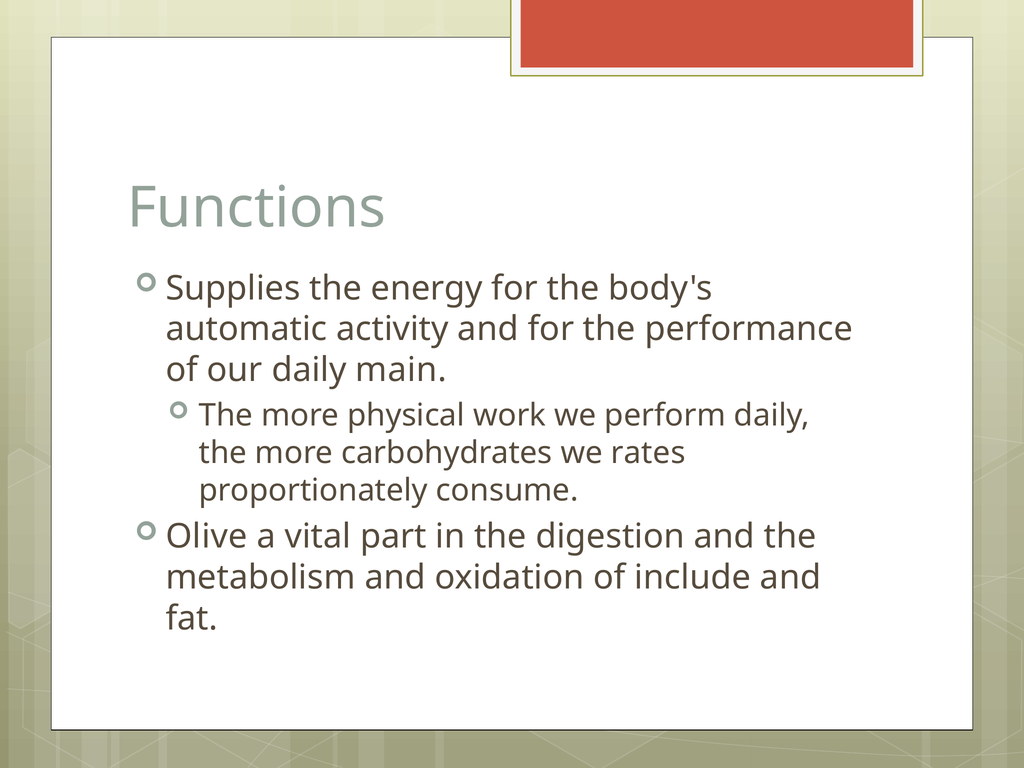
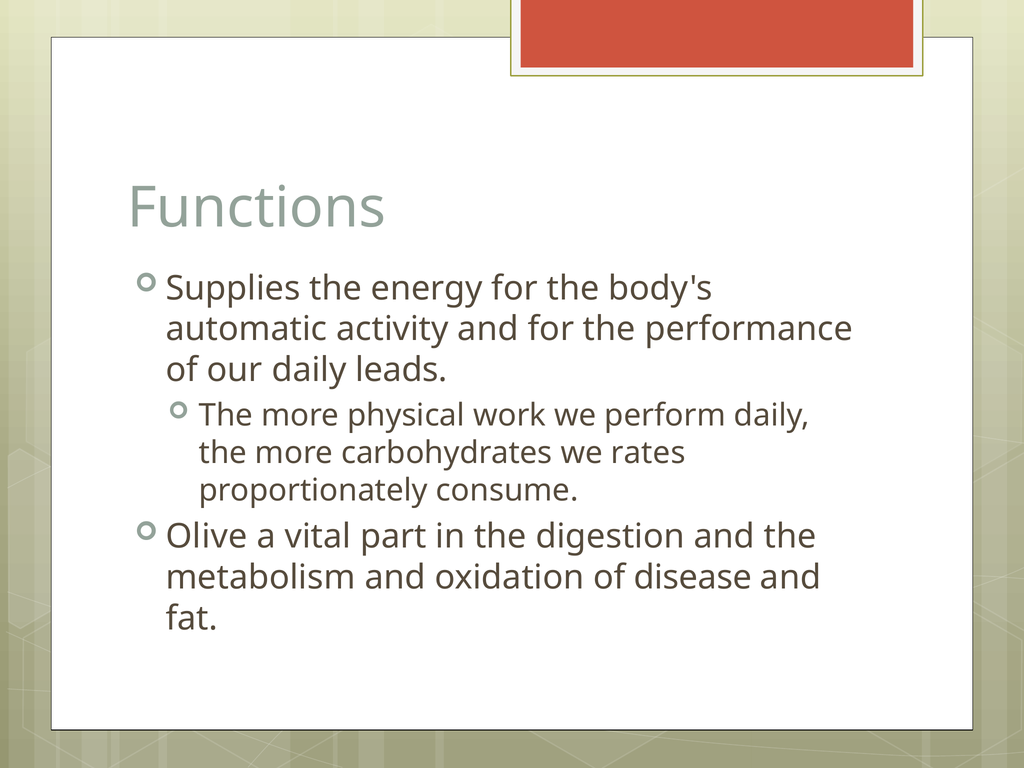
main: main -> leads
include: include -> disease
